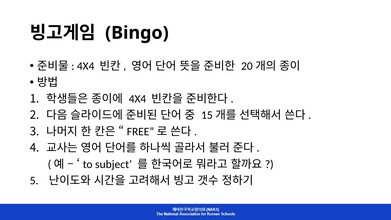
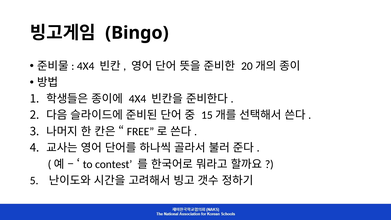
subject: subject -> contest
